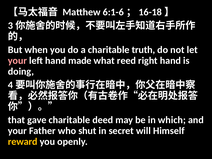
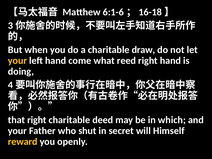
truth: truth -> draw
your at (17, 61) colour: pink -> yellow
made: made -> come
that gave: gave -> right
